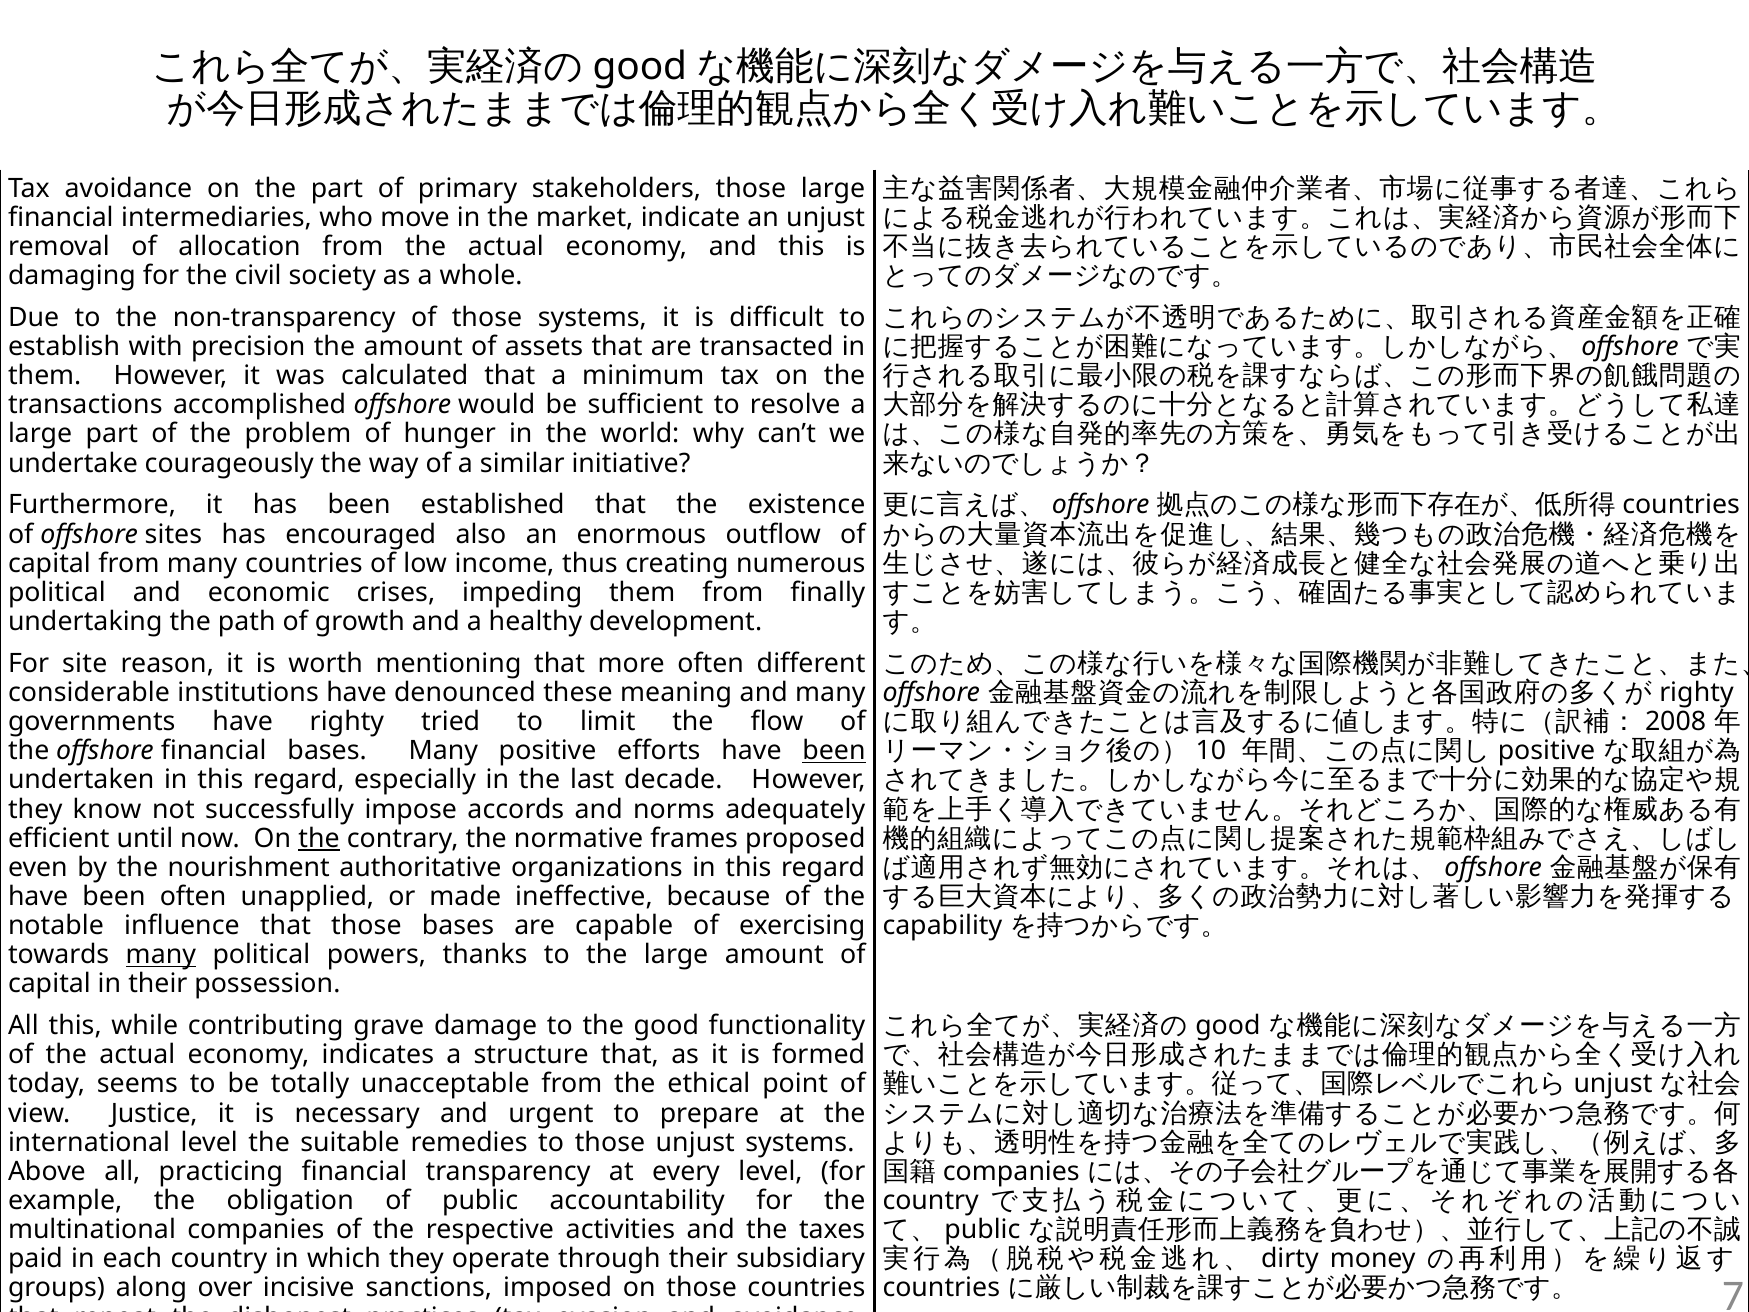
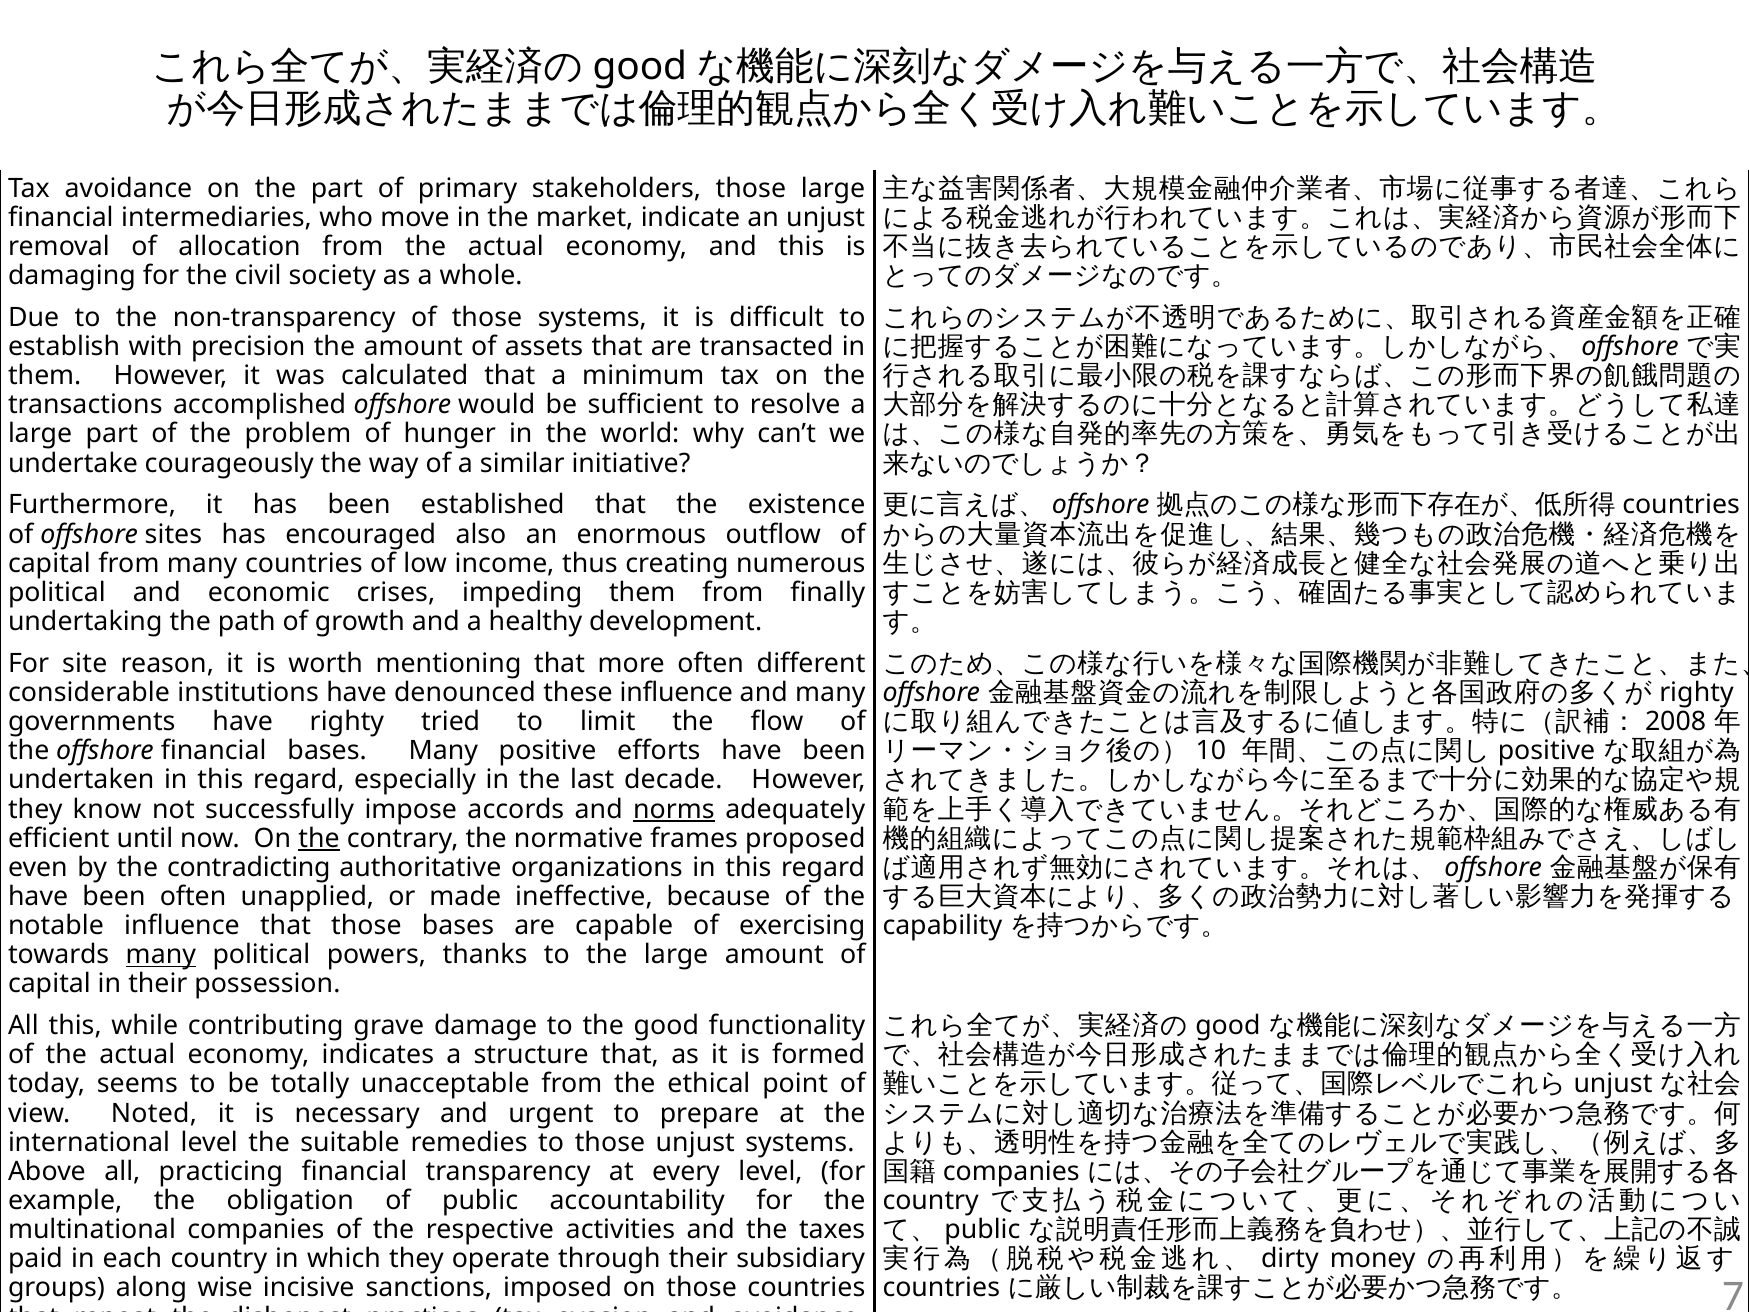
these meaning: meaning -> influence
been at (834, 751) underline: present -> none
norms underline: none -> present
nourishment: nourishment -> contradicting
Justice: Justice -> Noted
over: over -> wise
